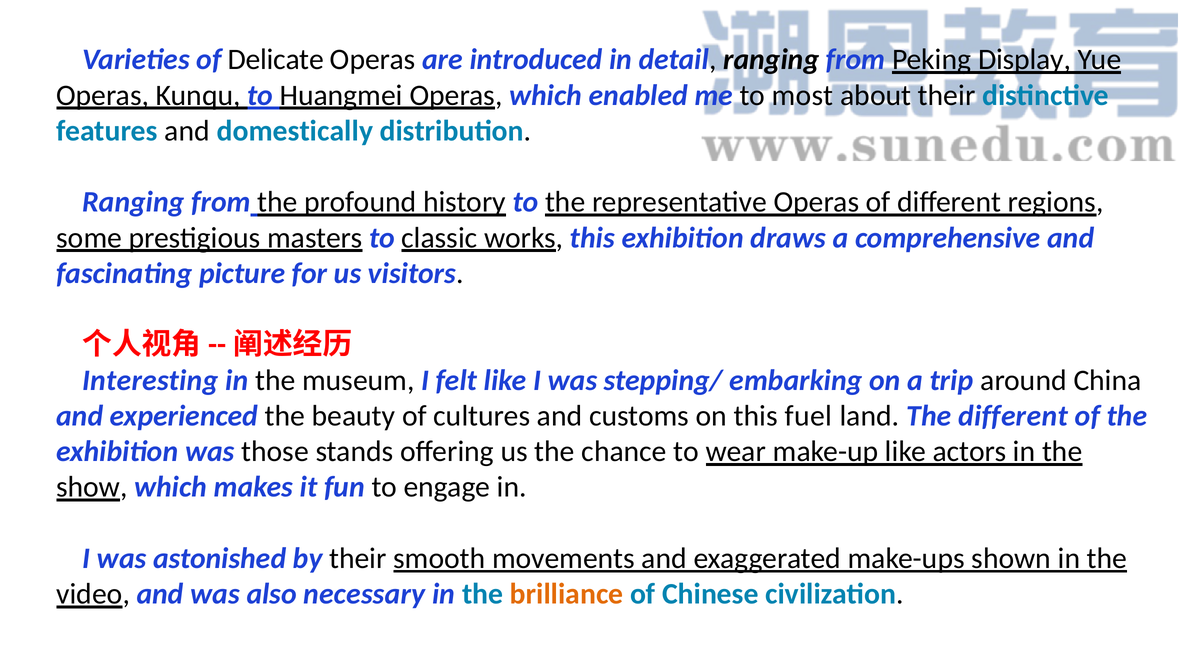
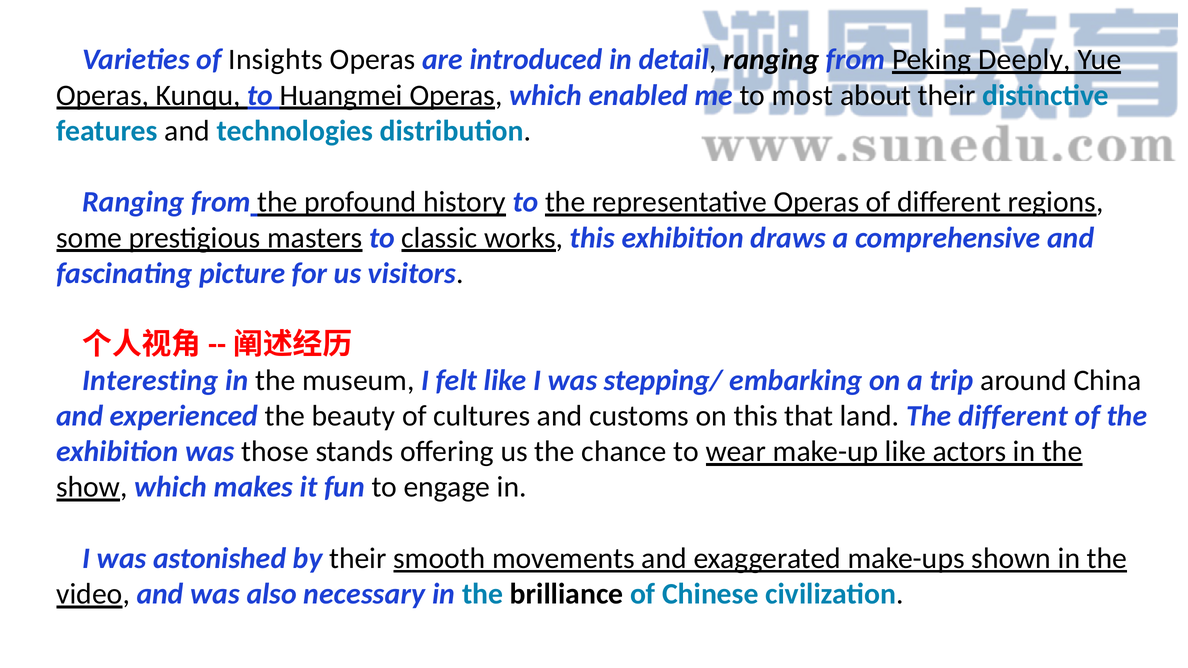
Delicate: Delicate -> Insights
Display: Display -> Deeply
domestically: domestically -> technologies
fuel: fuel -> that
brilliance colour: orange -> black
